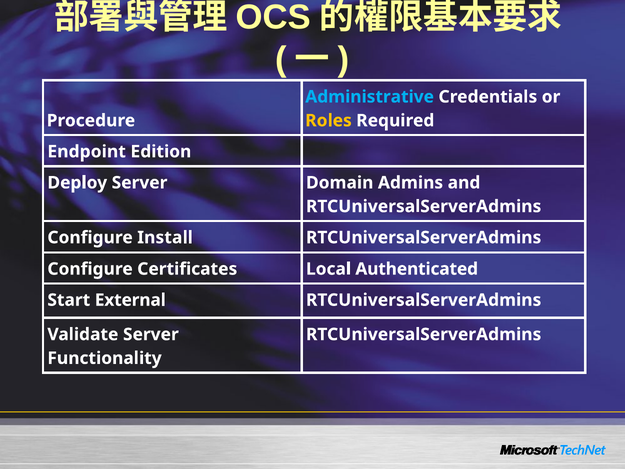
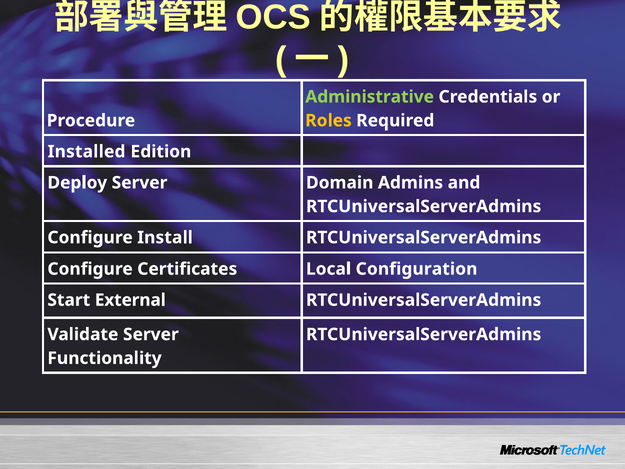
Administrative colour: light blue -> light green
Endpoint: Endpoint -> Installed
Authenticated: Authenticated -> Configuration
